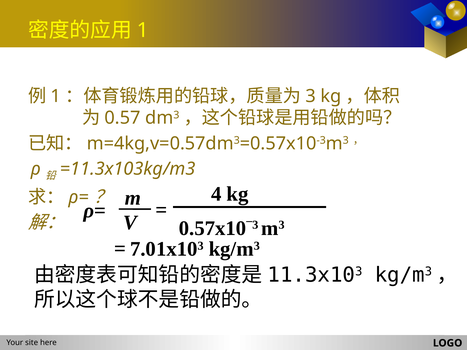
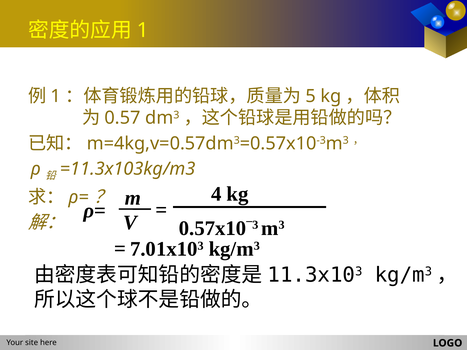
3 at (311, 96): 3 -> 5
